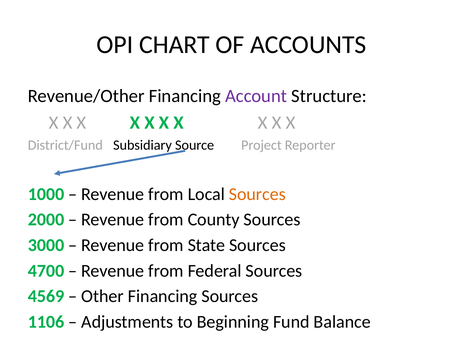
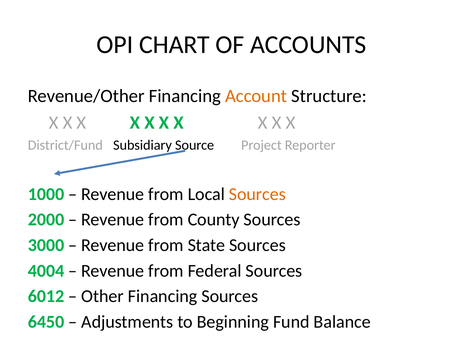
Account colour: purple -> orange
4700: 4700 -> 4004
4569: 4569 -> 6012
1106: 1106 -> 6450
